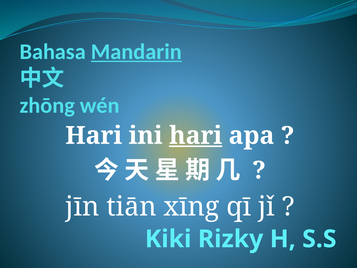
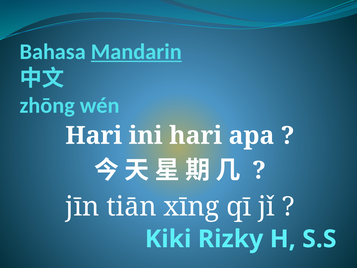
hari at (196, 136) underline: present -> none
